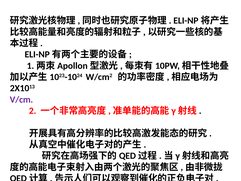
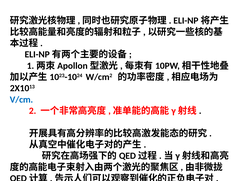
V/cm colour: purple -> blue
